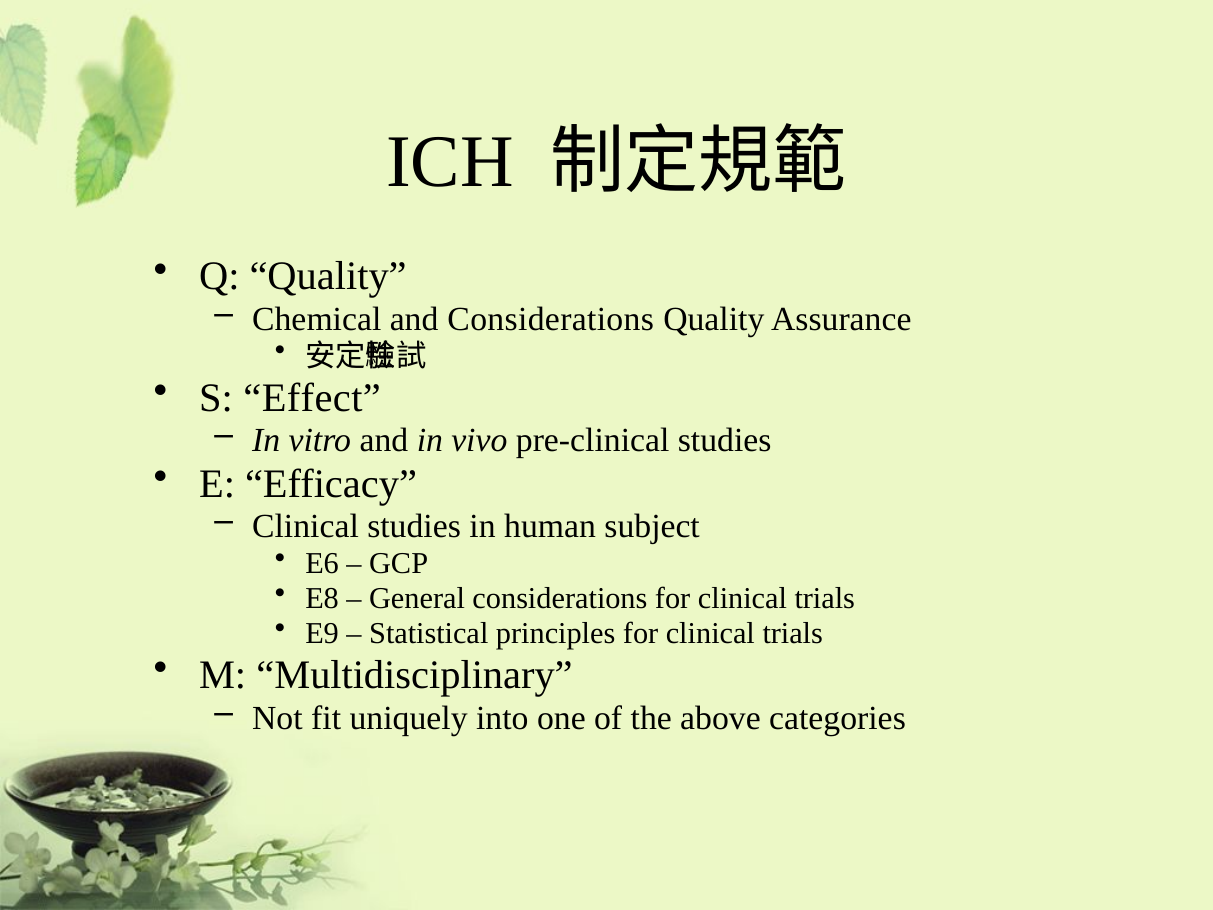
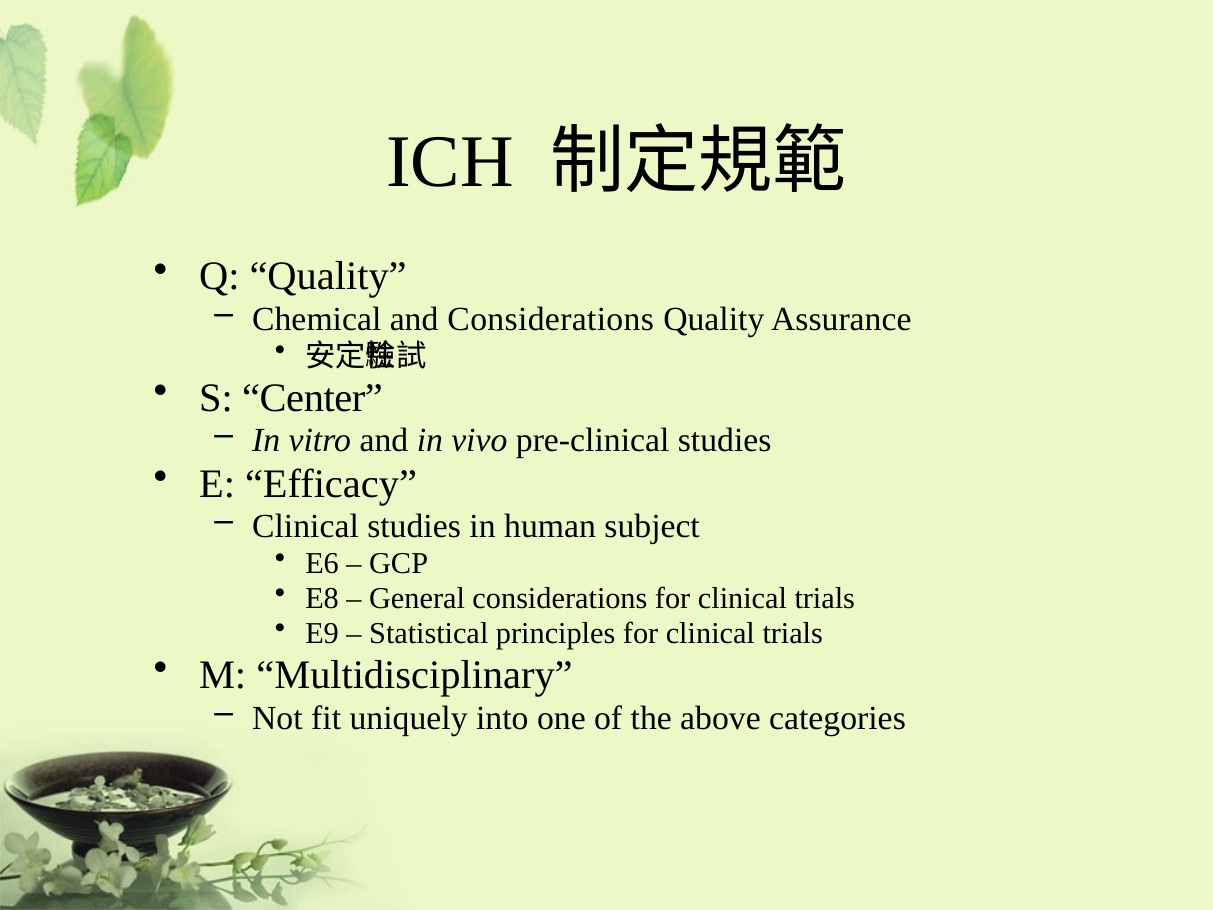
Effect: Effect -> Center
